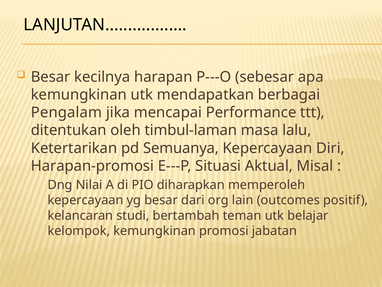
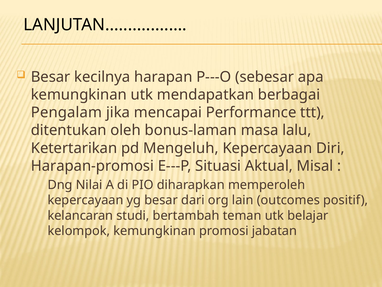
timbul-laman: timbul-laman -> bonus-laman
Semuanya: Semuanya -> Mengeluh
